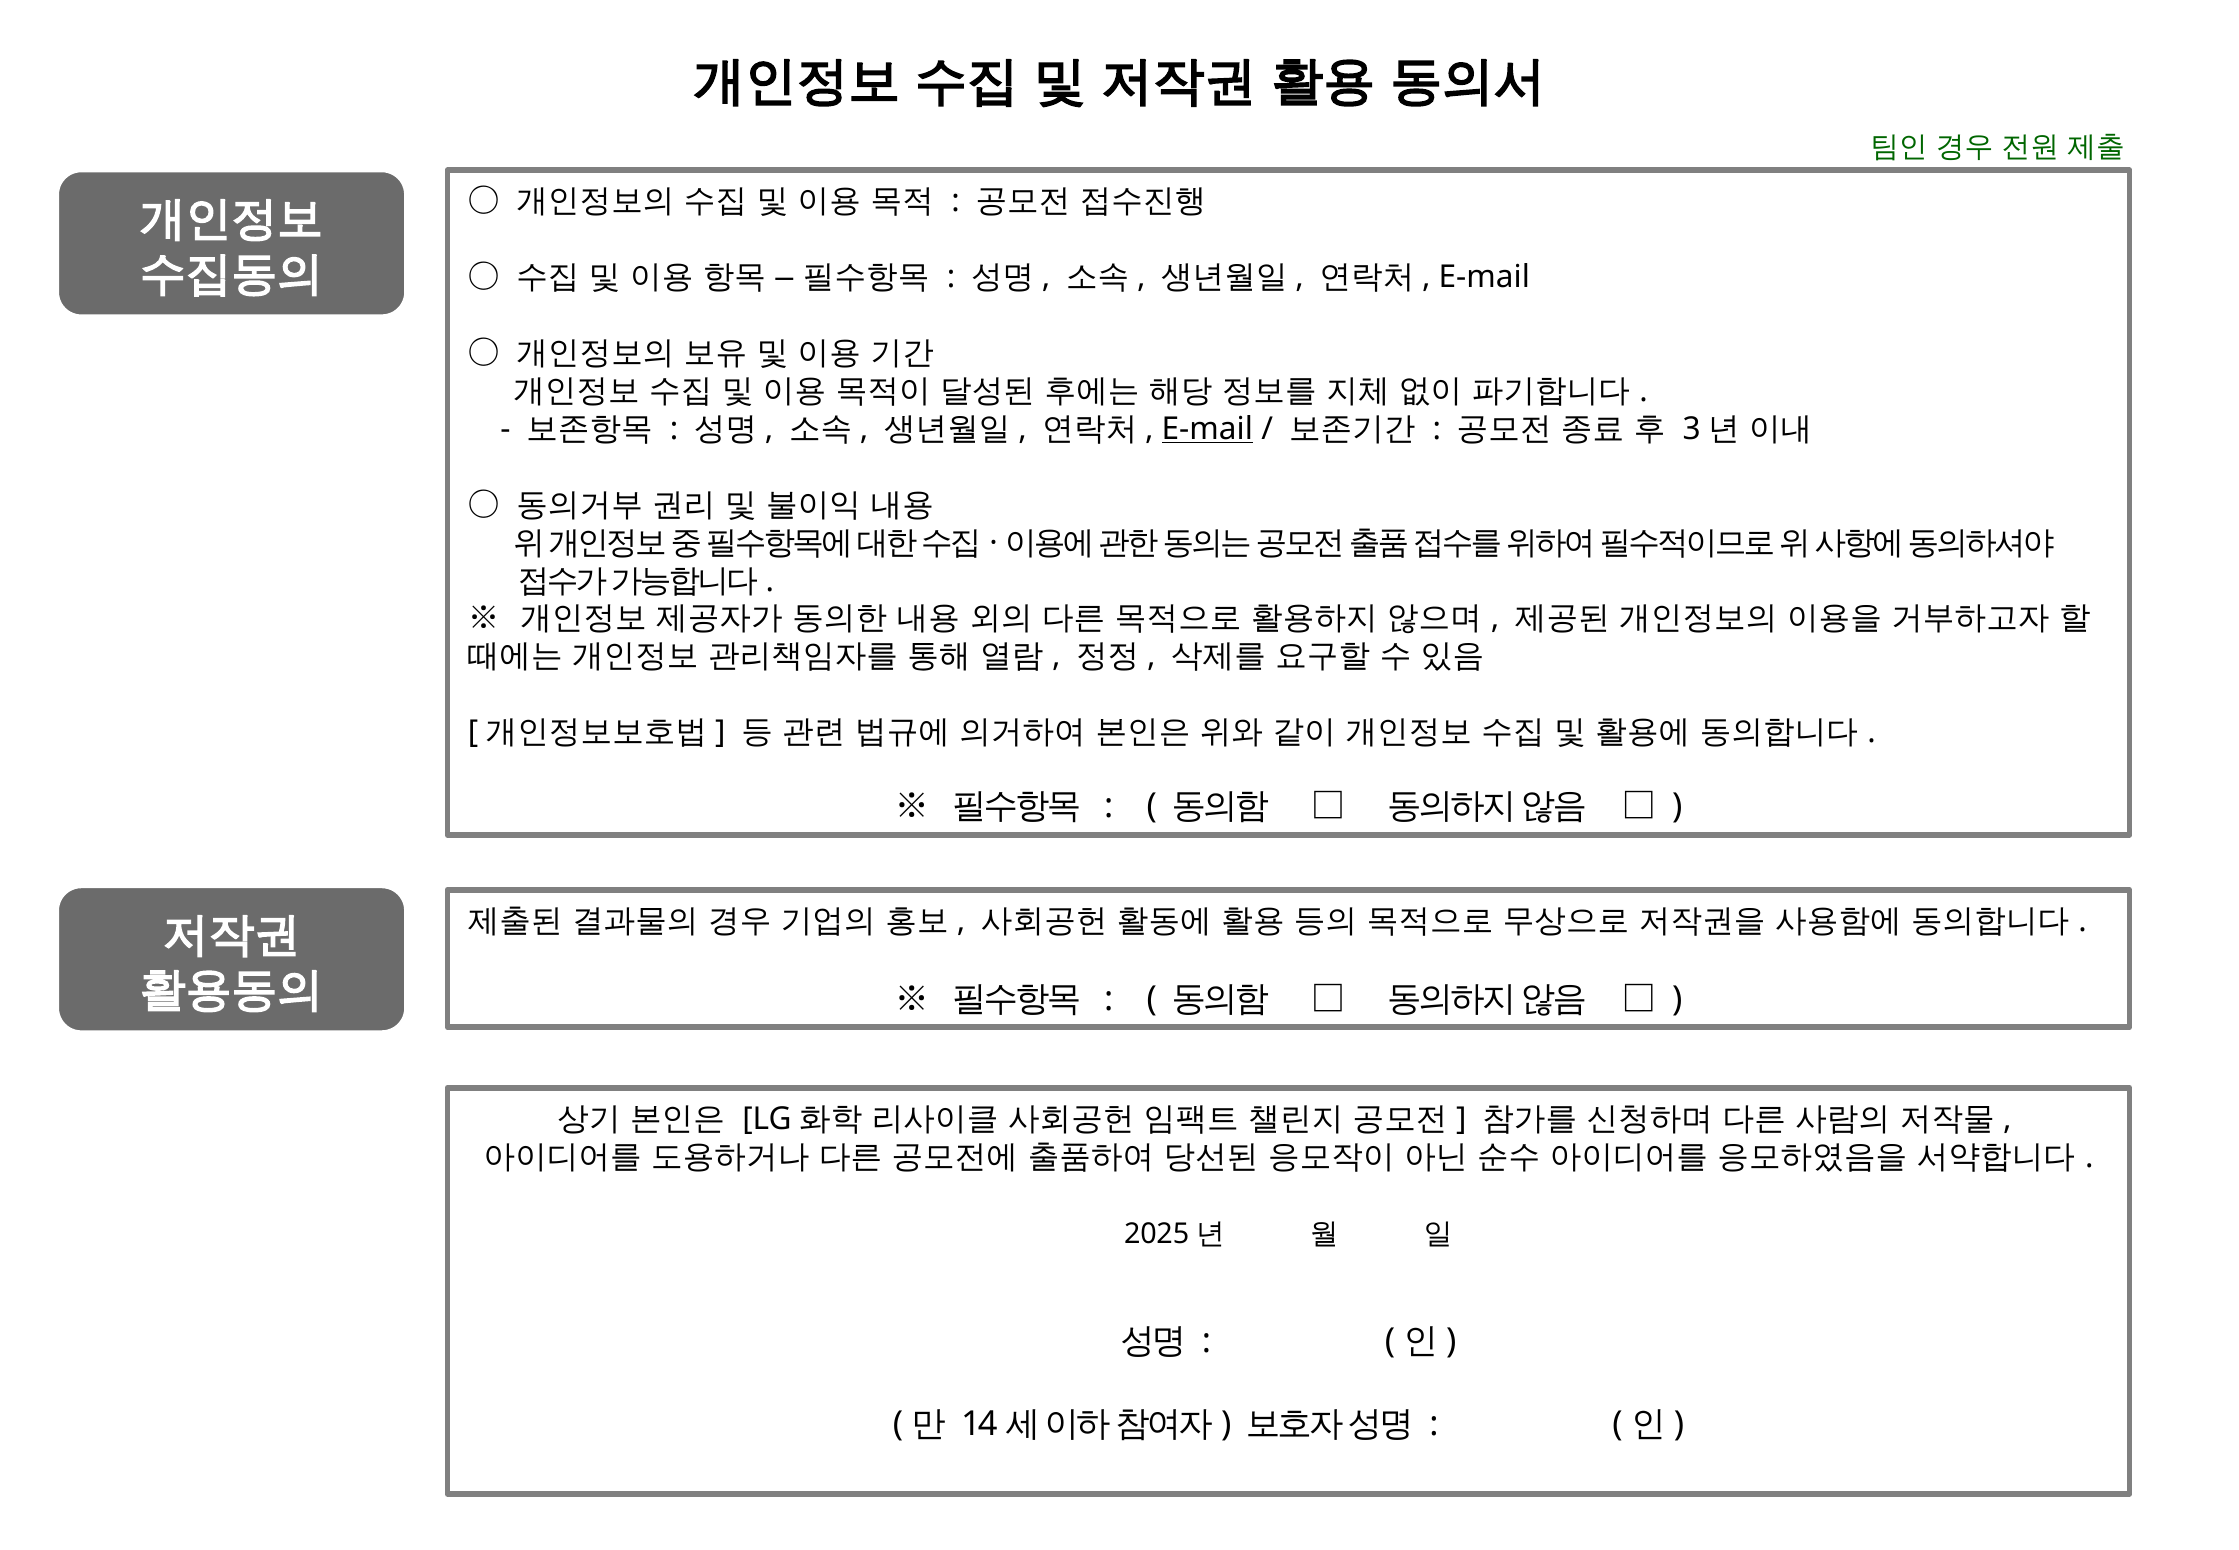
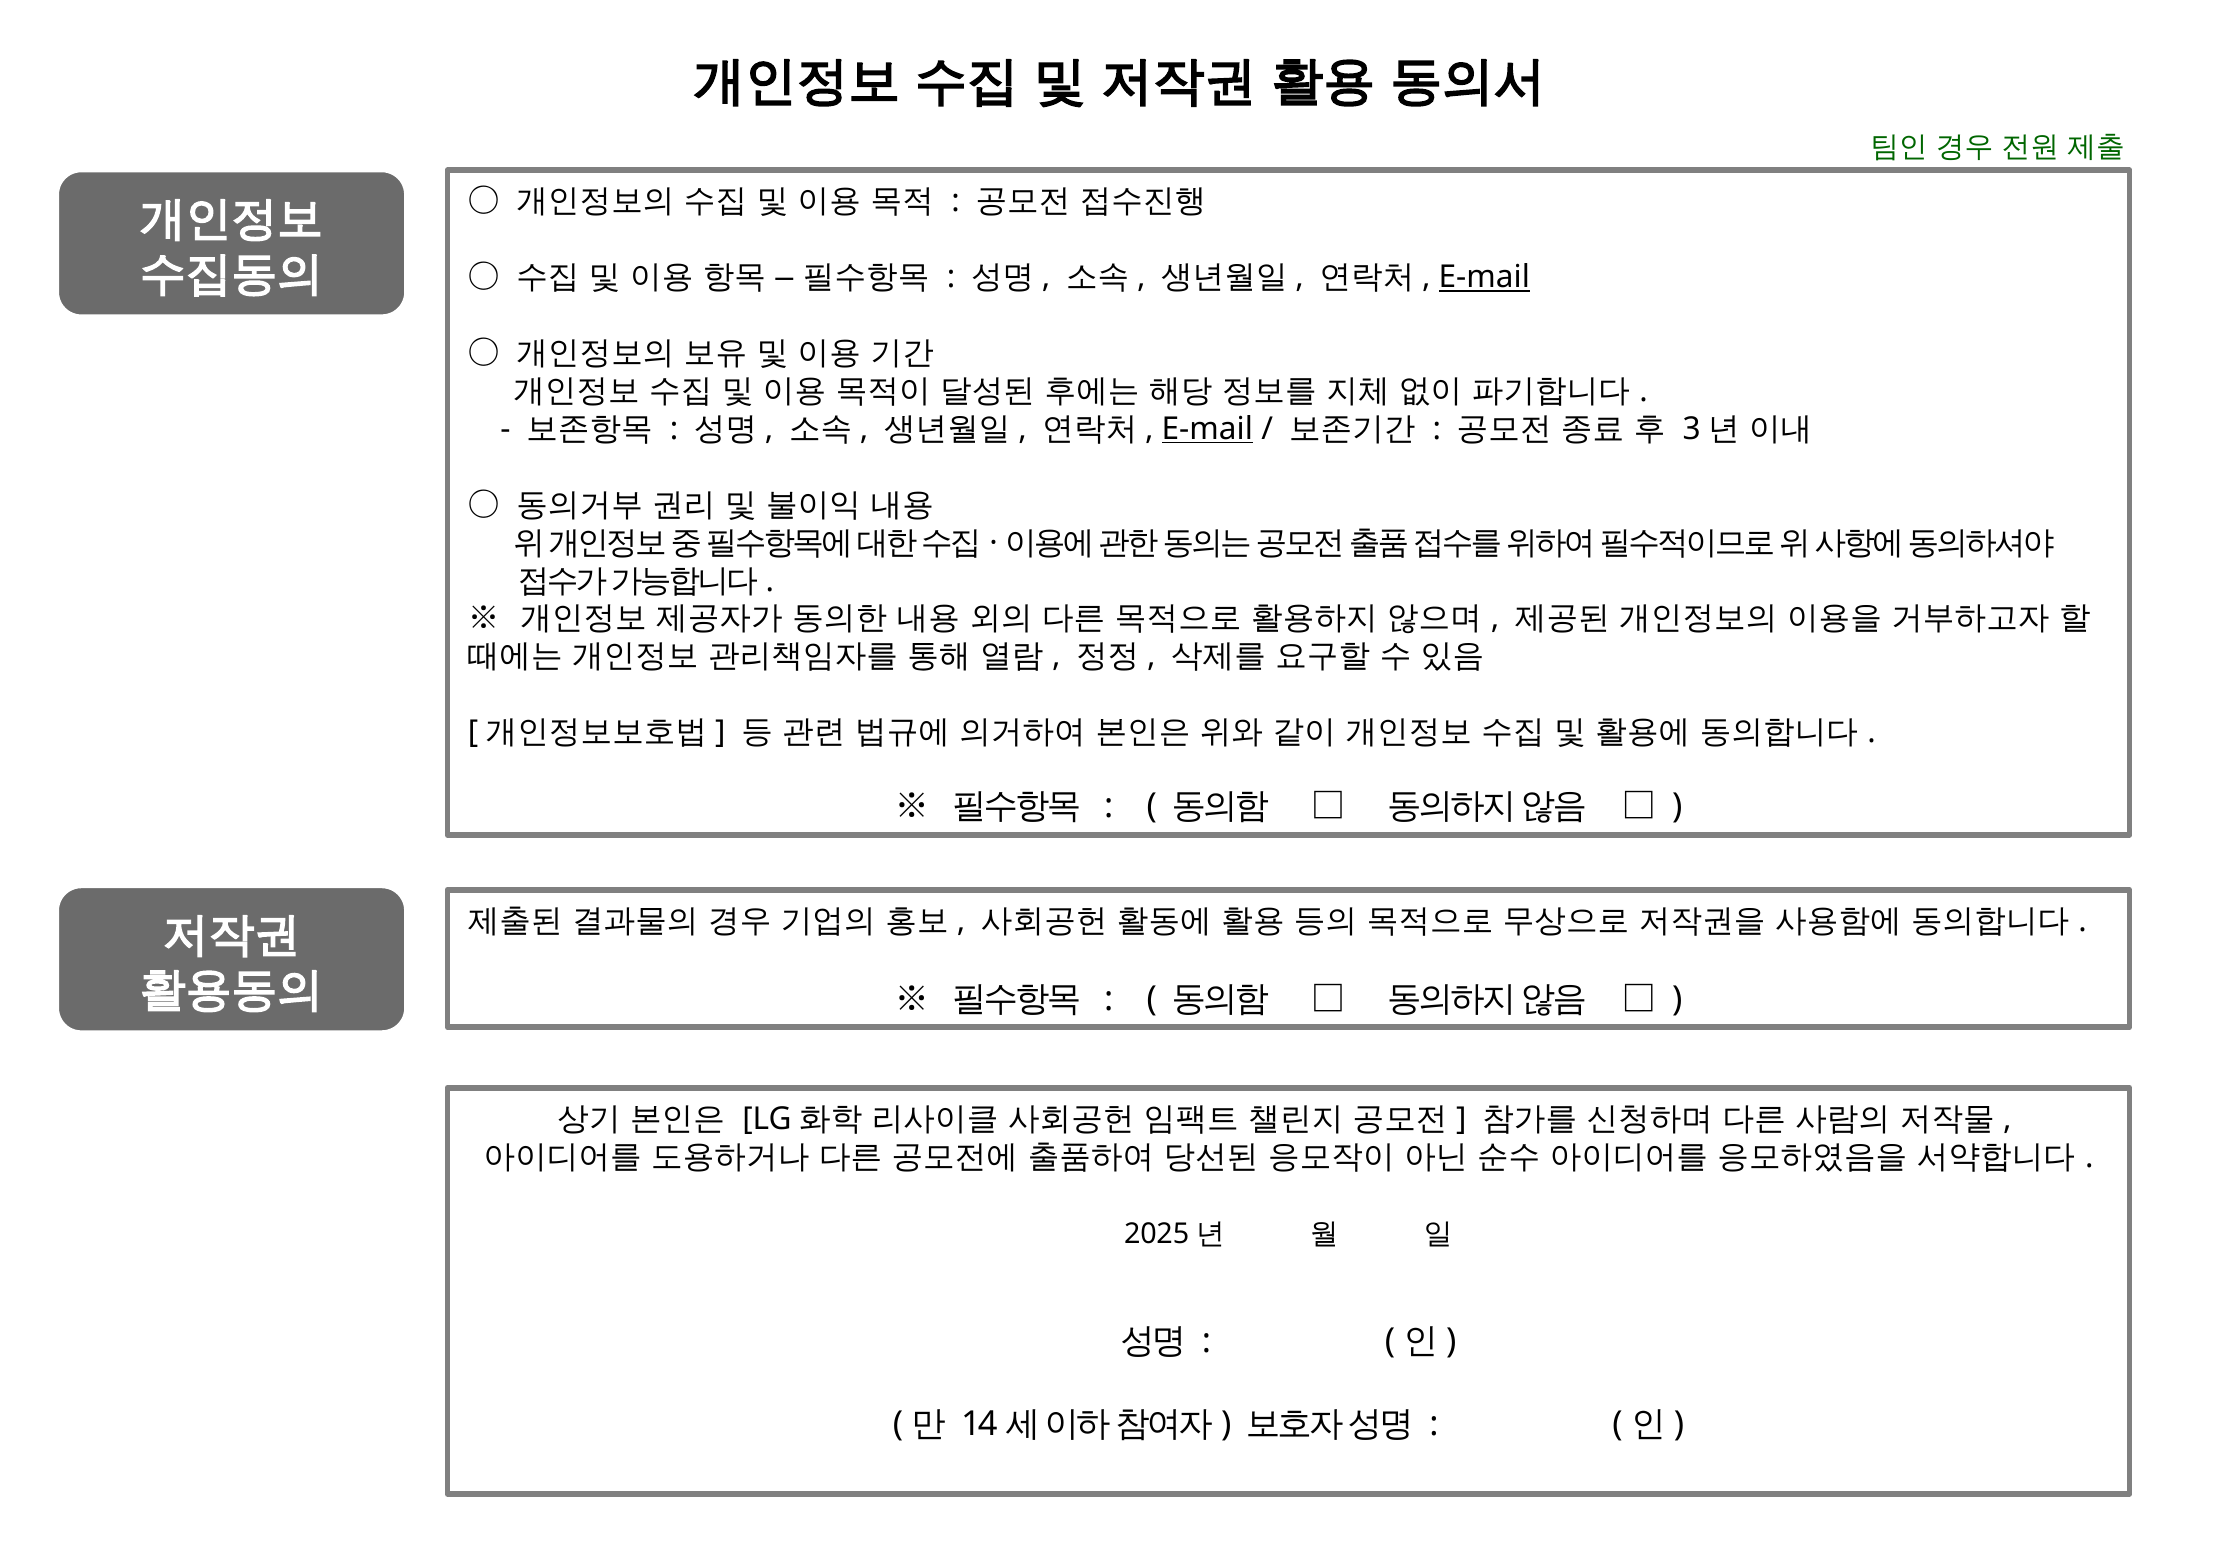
E-mail at (1484, 277) underline: none -> present
